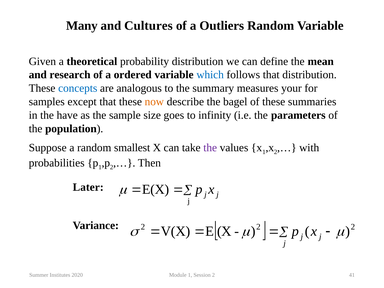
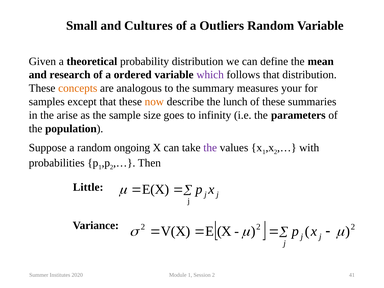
Many: Many -> Small
which colour: blue -> purple
concepts colour: blue -> orange
bagel: bagel -> lunch
have: have -> arise
smallest: smallest -> ongoing
Later: Later -> Little
